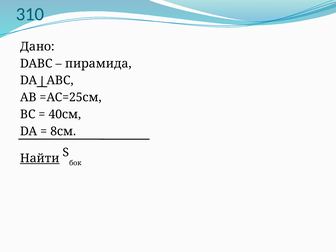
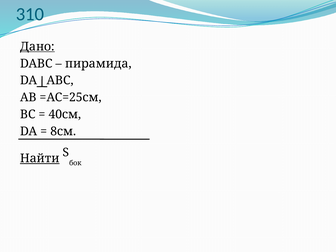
Дано underline: none -> present
